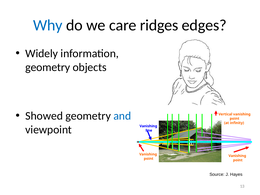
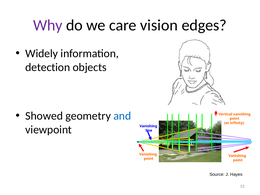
Why colour: blue -> purple
ridges: ridges -> vision
geometry at (48, 67): geometry -> detection
